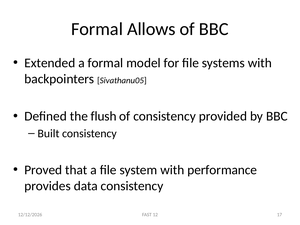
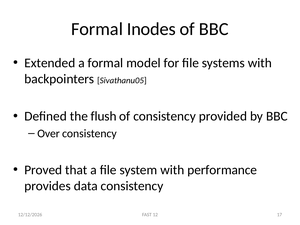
Allows: Allows -> Inodes
Built: Built -> Over
